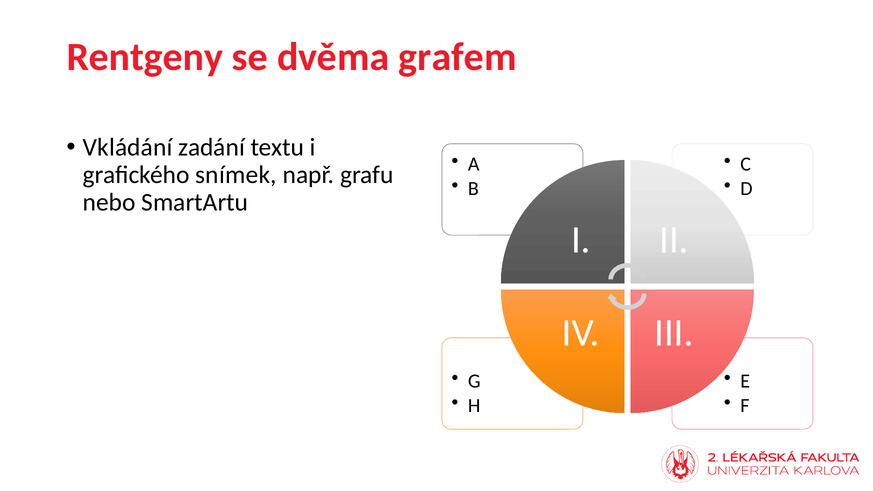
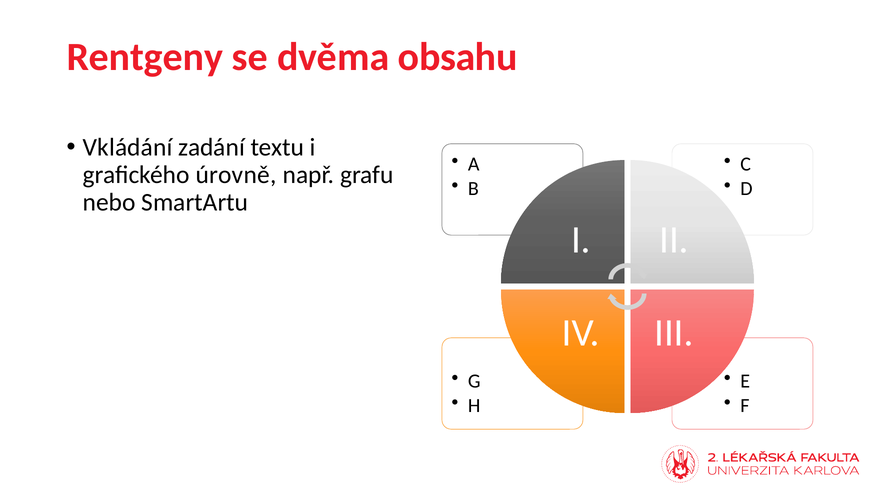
grafem: grafem -> obsahu
snímek: snímek -> úrovně
